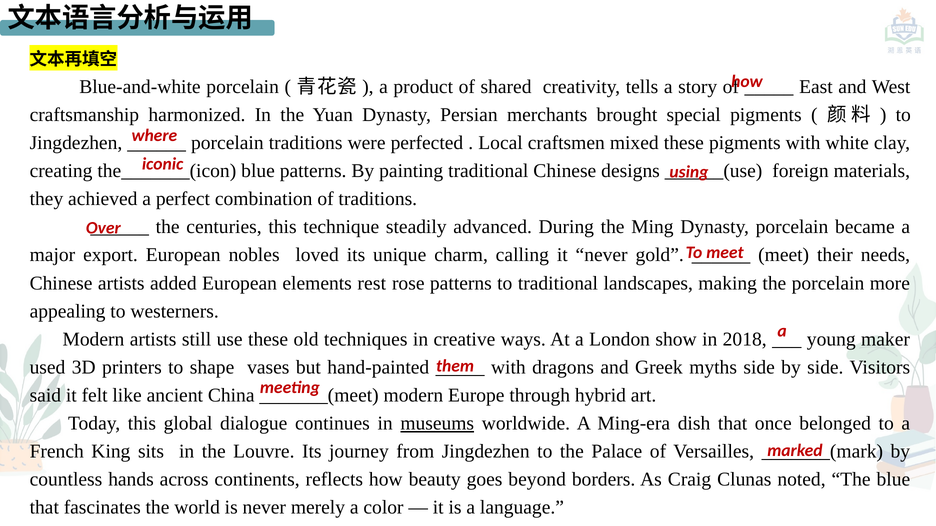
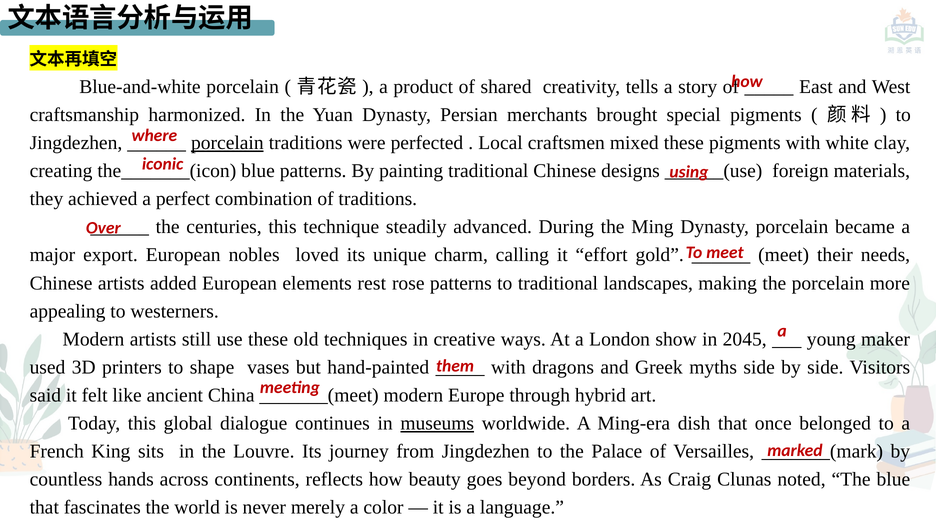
porcelain at (227, 143) underline: none -> present
it never: never -> effort
2018: 2018 -> 2045
